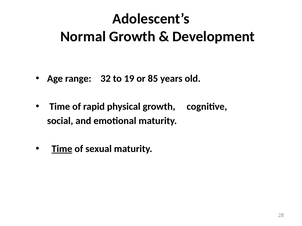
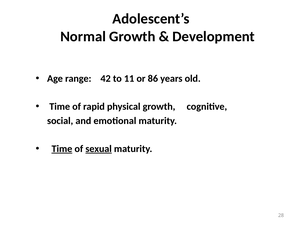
32: 32 -> 42
19: 19 -> 11
85: 85 -> 86
sexual underline: none -> present
